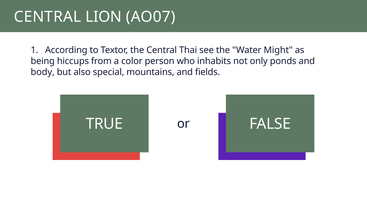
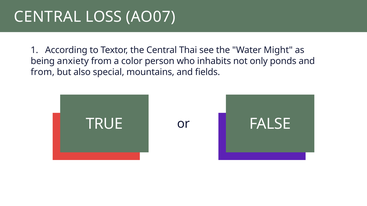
LION: LION -> LOSS
hiccups: hiccups -> anxiety
body at (43, 72): body -> from
